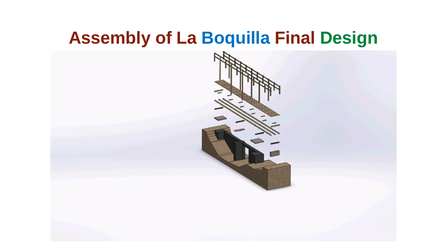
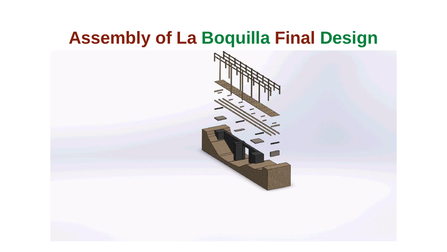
Boquilla colour: blue -> green
